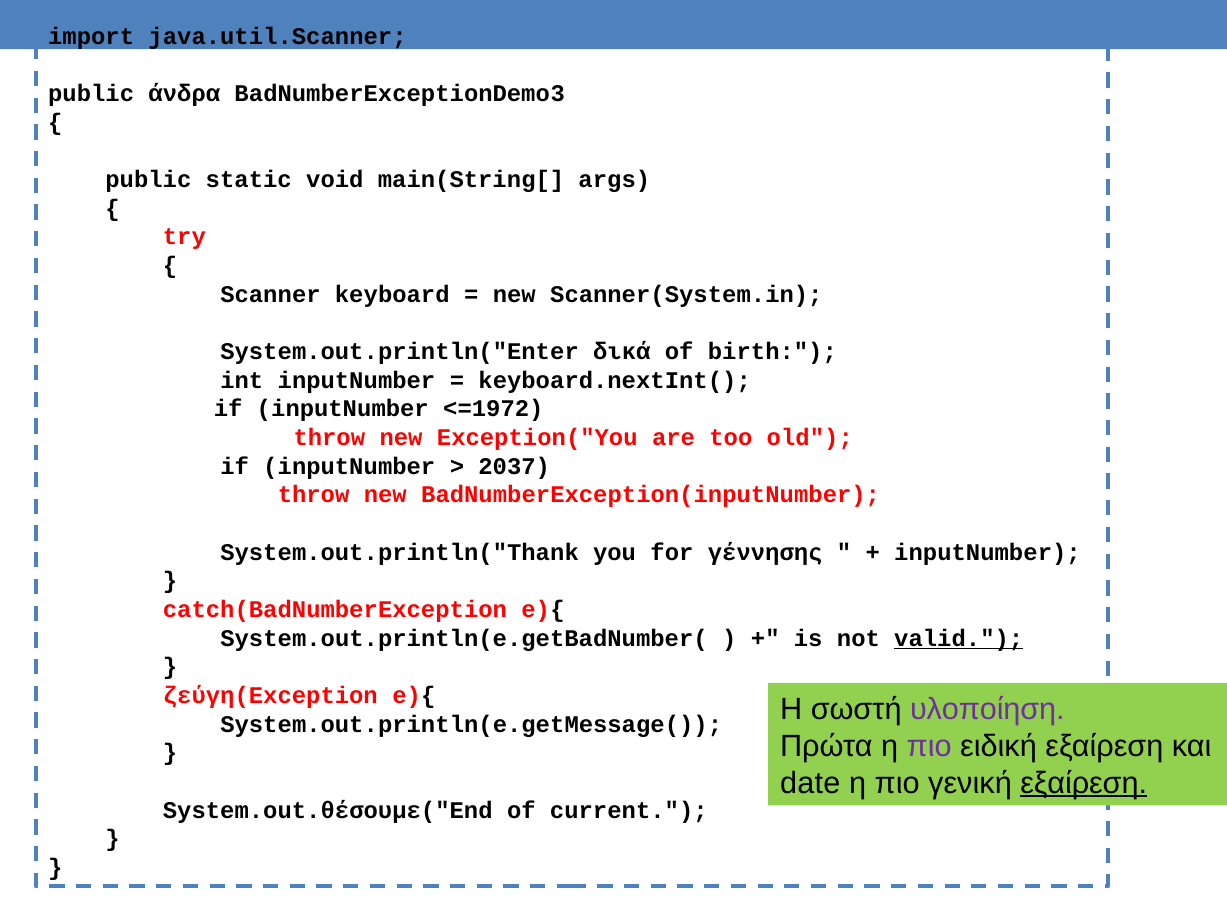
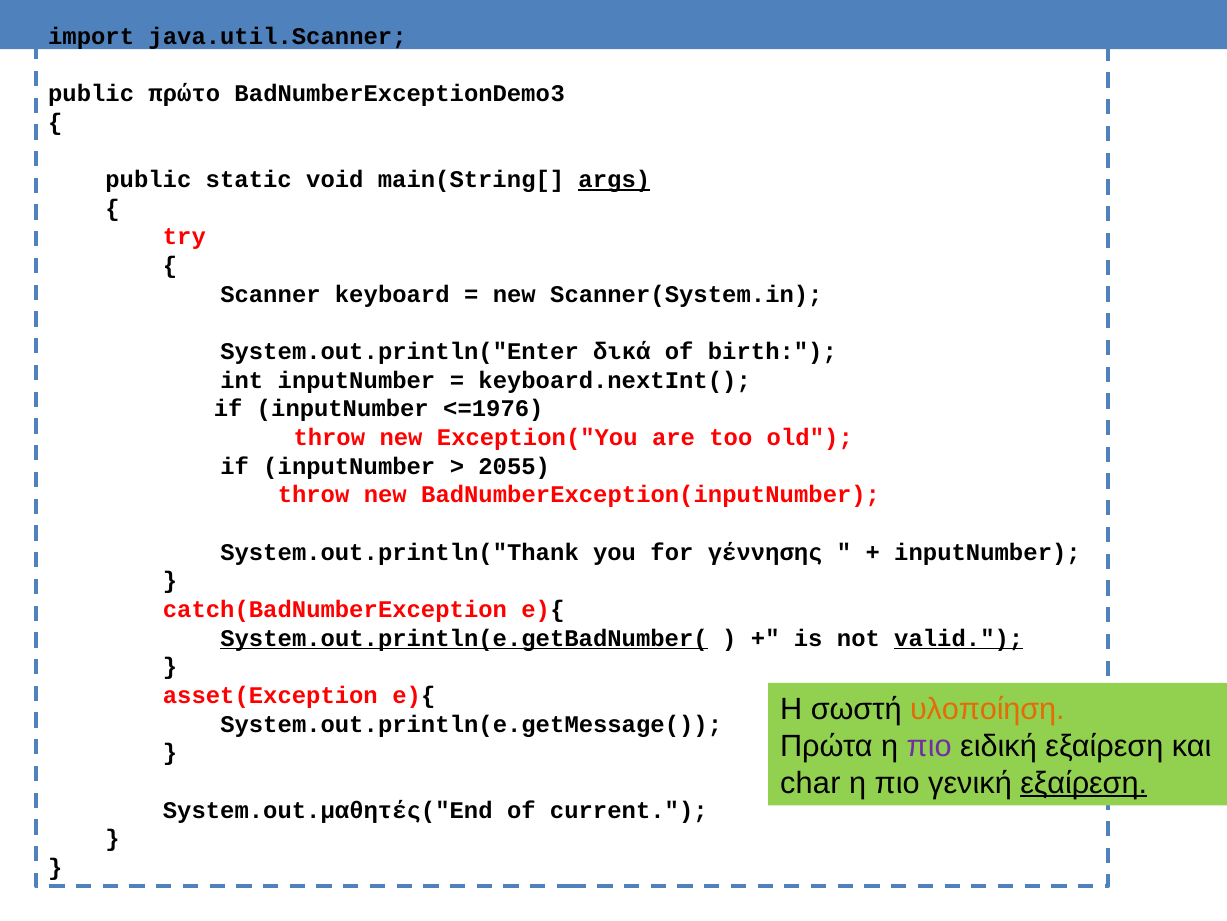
άνδρα: άνδρα -> πρώτο
args underline: none -> present
<=1972: <=1972 -> <=1976
2037: 2037 -> 2055
System.out.println(e.getBadNumber( underline: none -> present
ζεύγη(Exception: ζεύγη(Exception -> asset(Exception
υλοποίηση colour: purple -> orange
date: date -> char
System.out.θέσουμε("End: System.out.θέσουμε("End -> System.out.μαθητές("End
